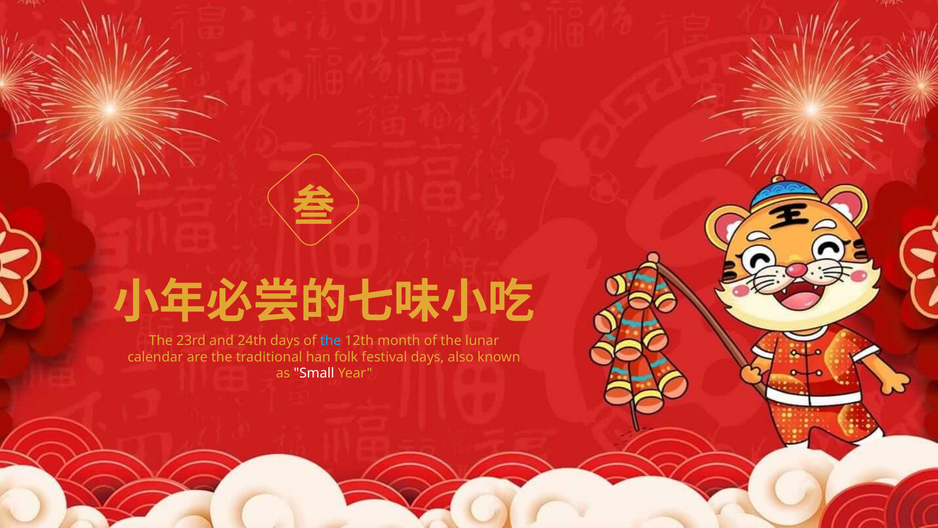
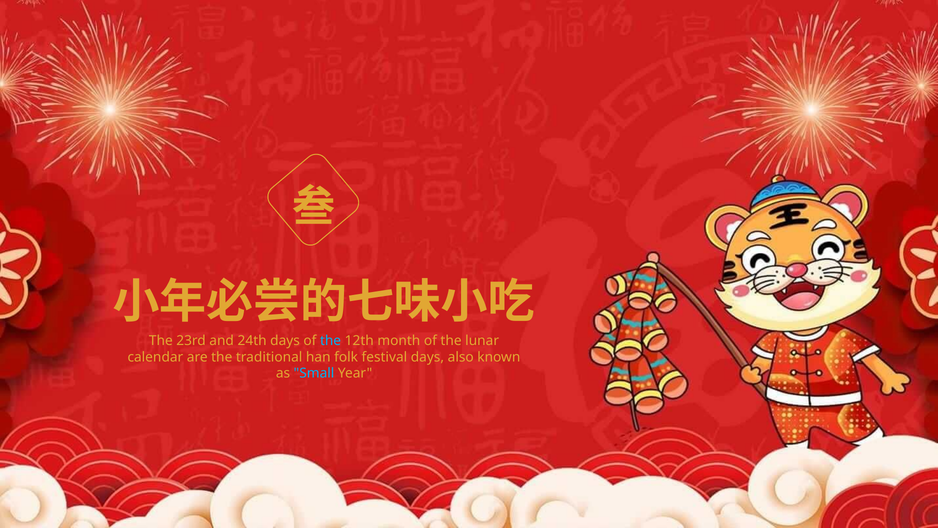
Small colour: white -> light blue
